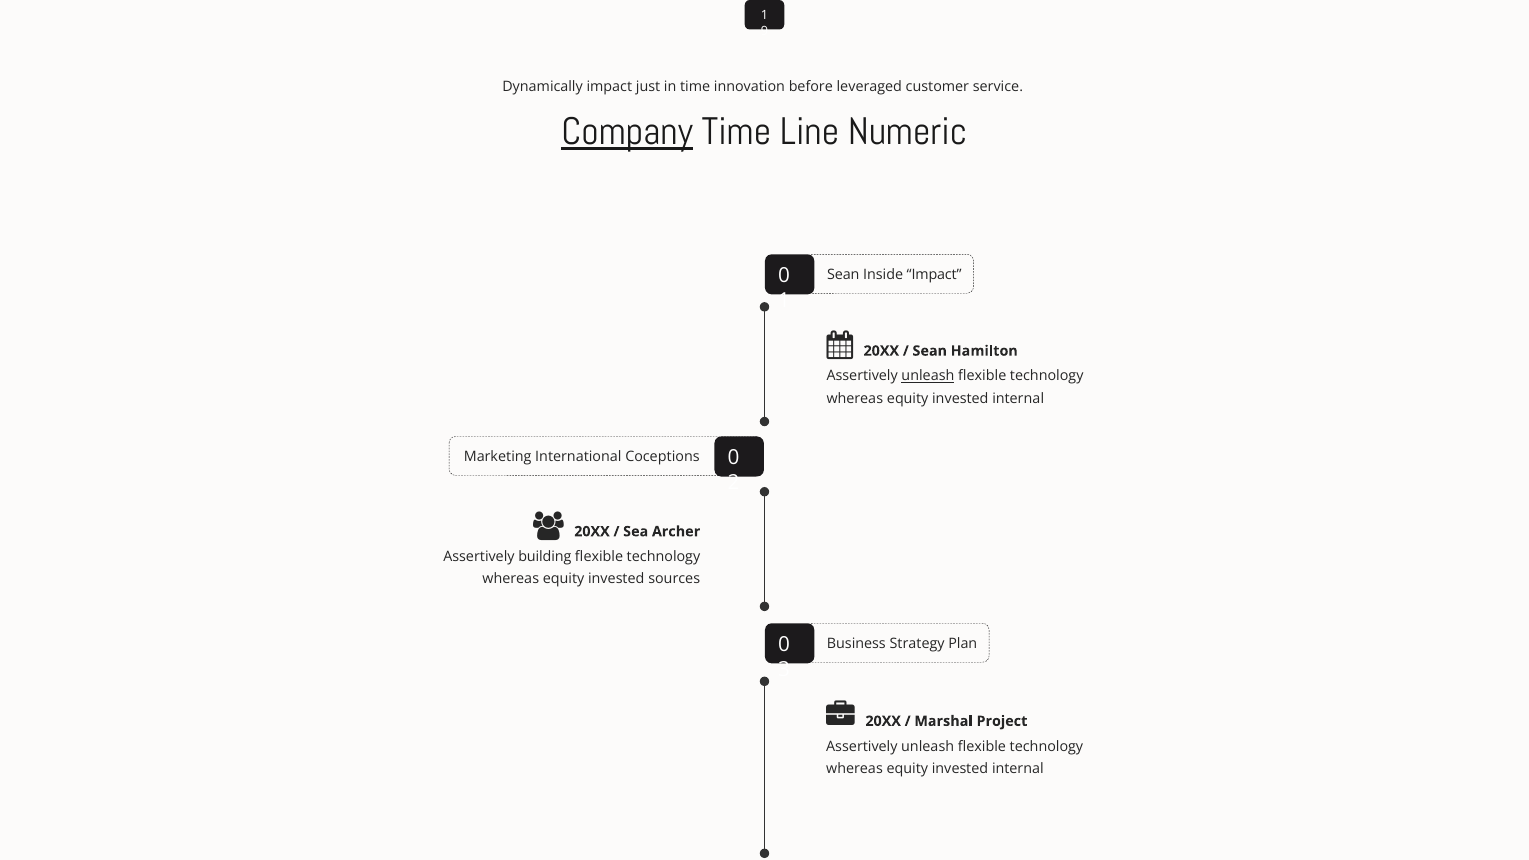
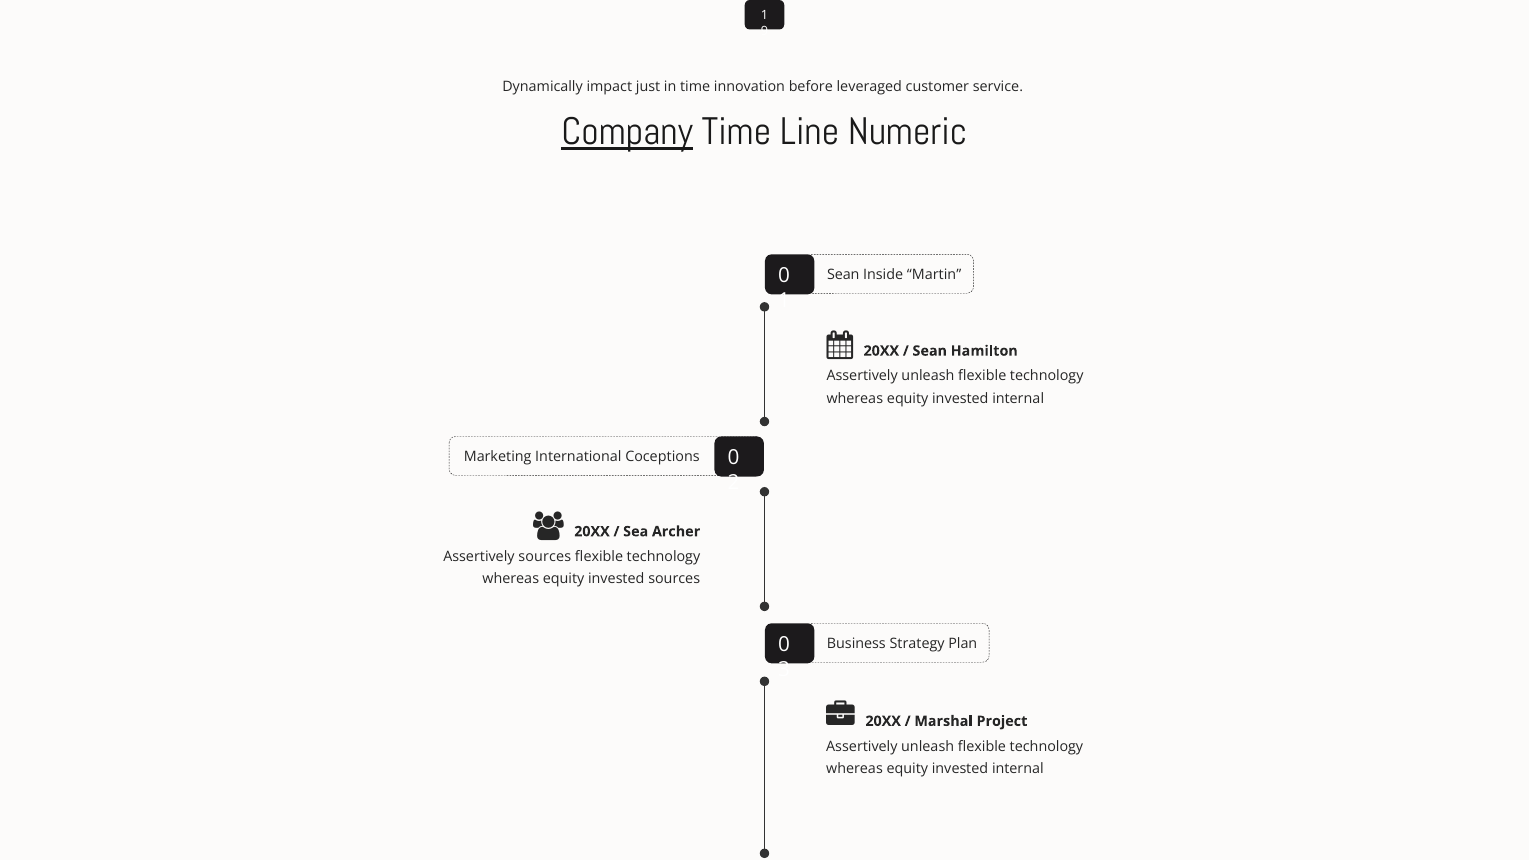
Inside Impact: Impact -> Martin
unleash at (928, 376) underline: present -> none
Assertively building: building -> sources
